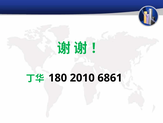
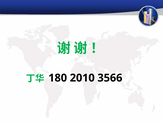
6861: 6861 -> 3566
